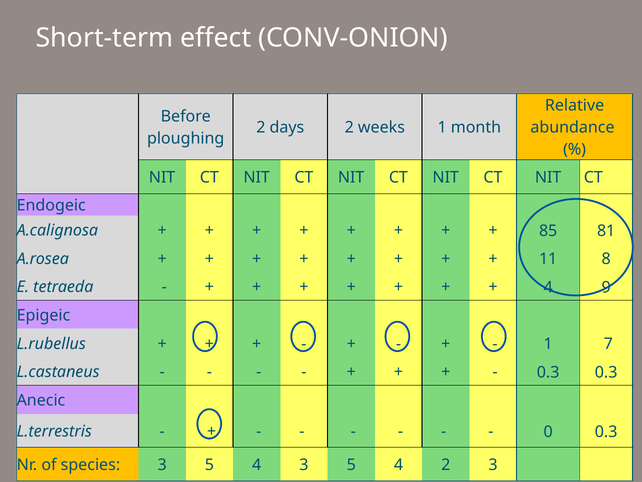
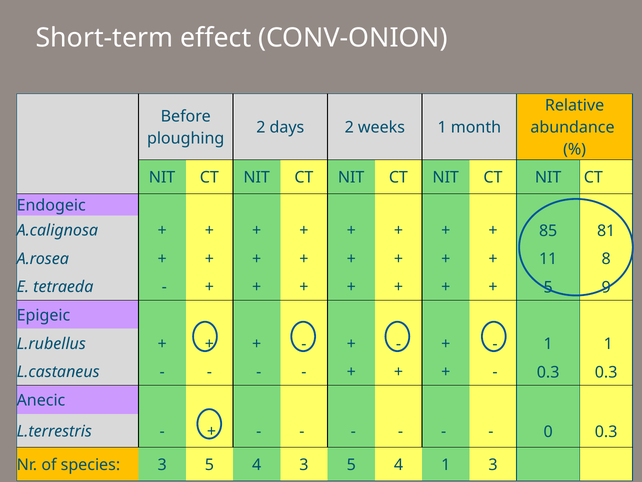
4 at (548, 287): 4 -> 5
1 7: 7 -> 1
4 2: 2 -> 1
